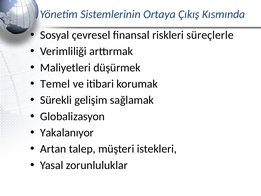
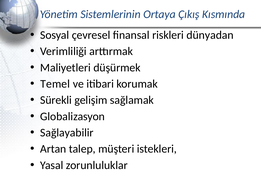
süreçlerle: süreçlerle -> dünyadan
Yakalanıyor: Yakalanıyor -> Sağlayabilir
